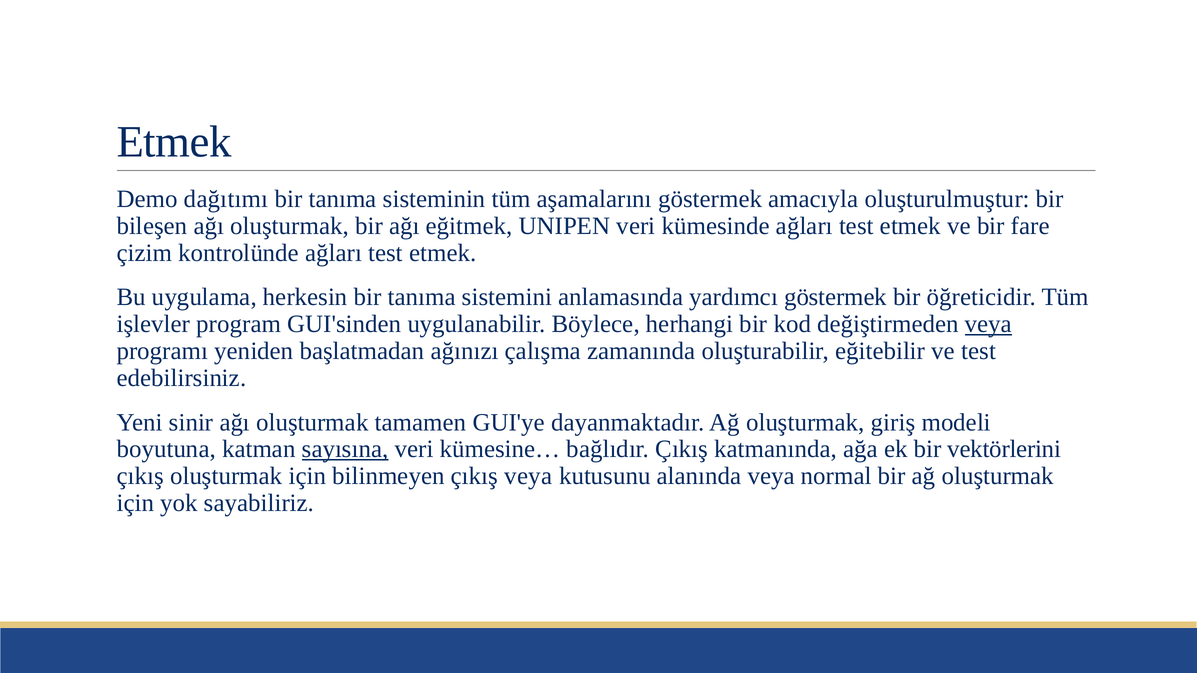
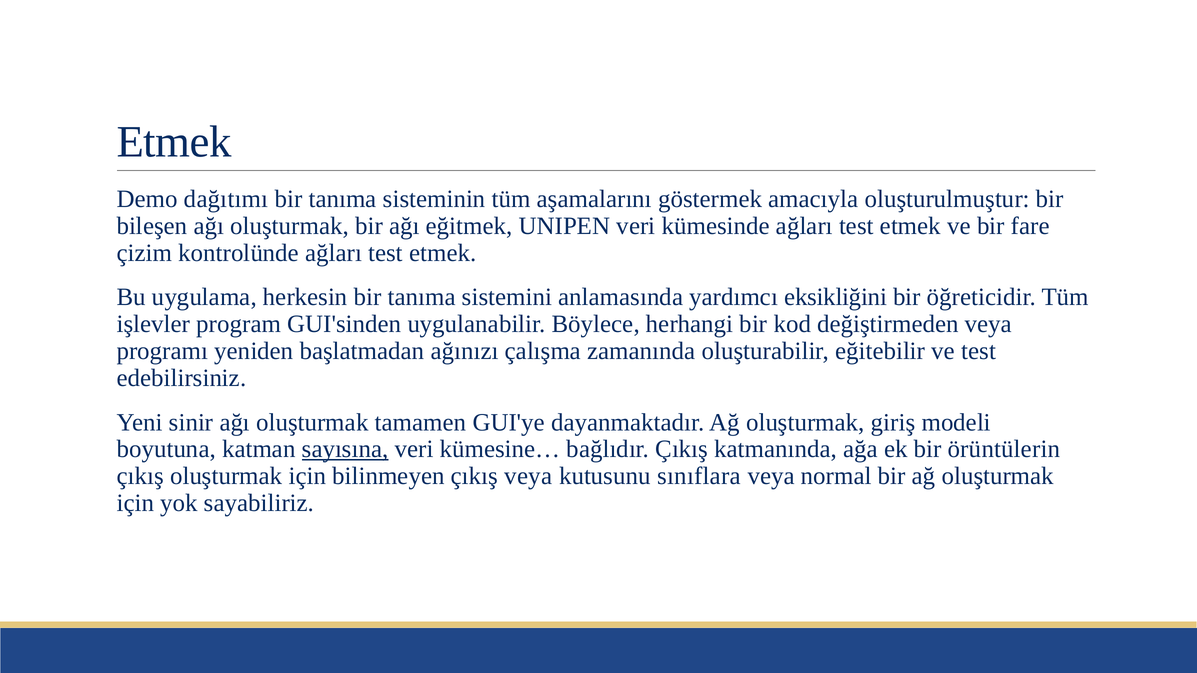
yardımcı göstermek: göstermek -> eksikliğini
veya at (988, 324) underline: present -> none
vektörlerini: vektörlerini -> örüntülerin
alanında: alanında -> sınıflara
